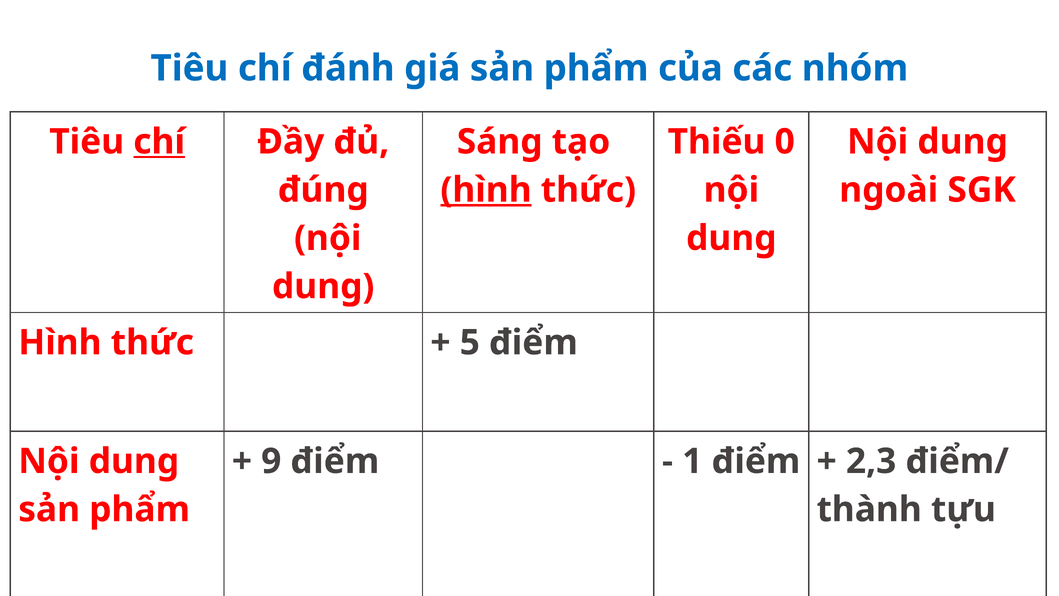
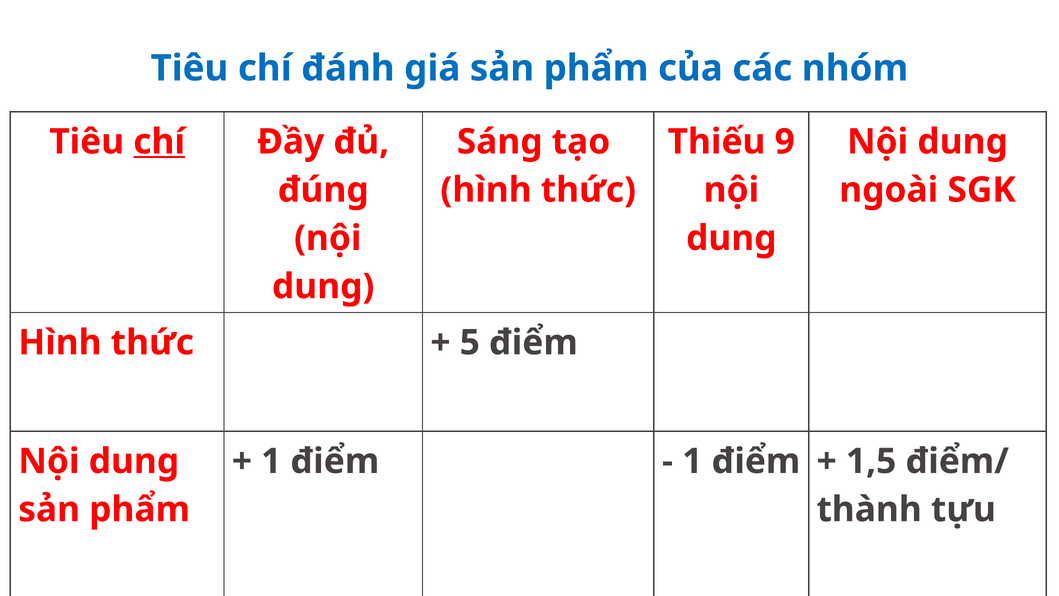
0: 0 -> 9
hình at (486, 190) underline: present -> none
9 at (271, 461): 9 -> 1
2,3: 2,3 -> 1,5
